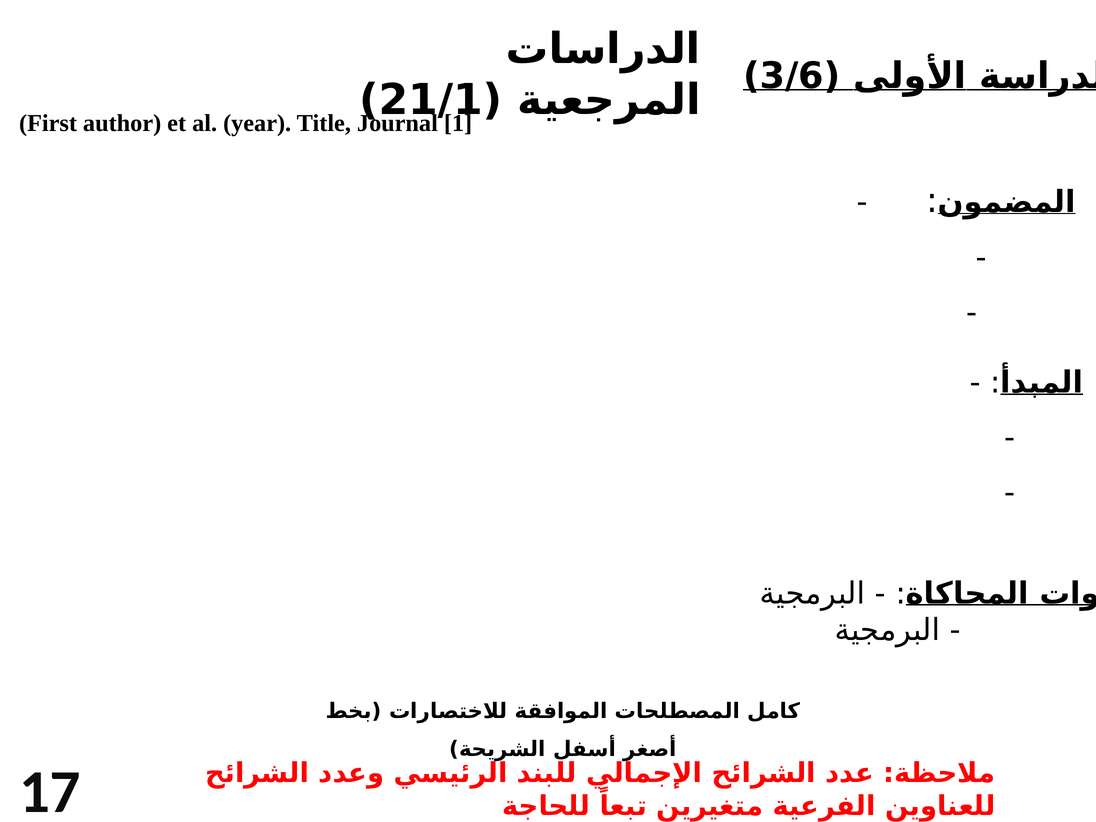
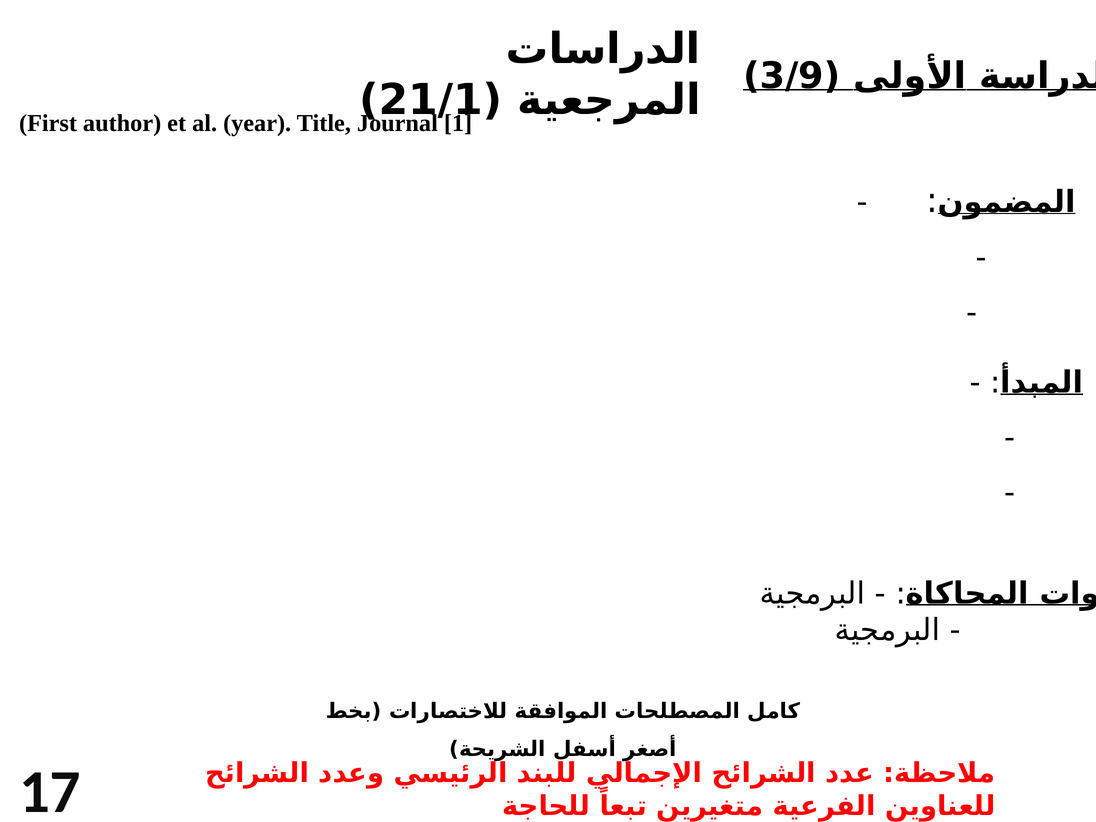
3/6: 3/6 -> 3/9
